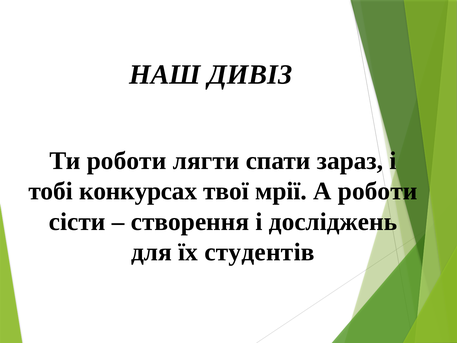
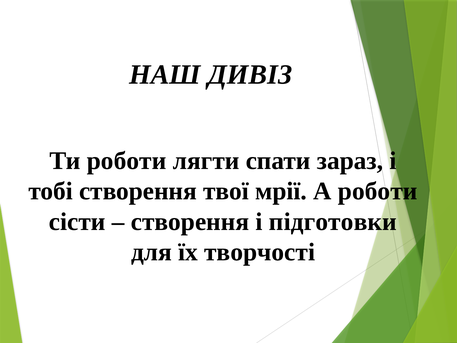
тобі конкурсах: конкурсах -> створення
досліджень: досліджень -> підготовки
студентів: студентів -> творчості
